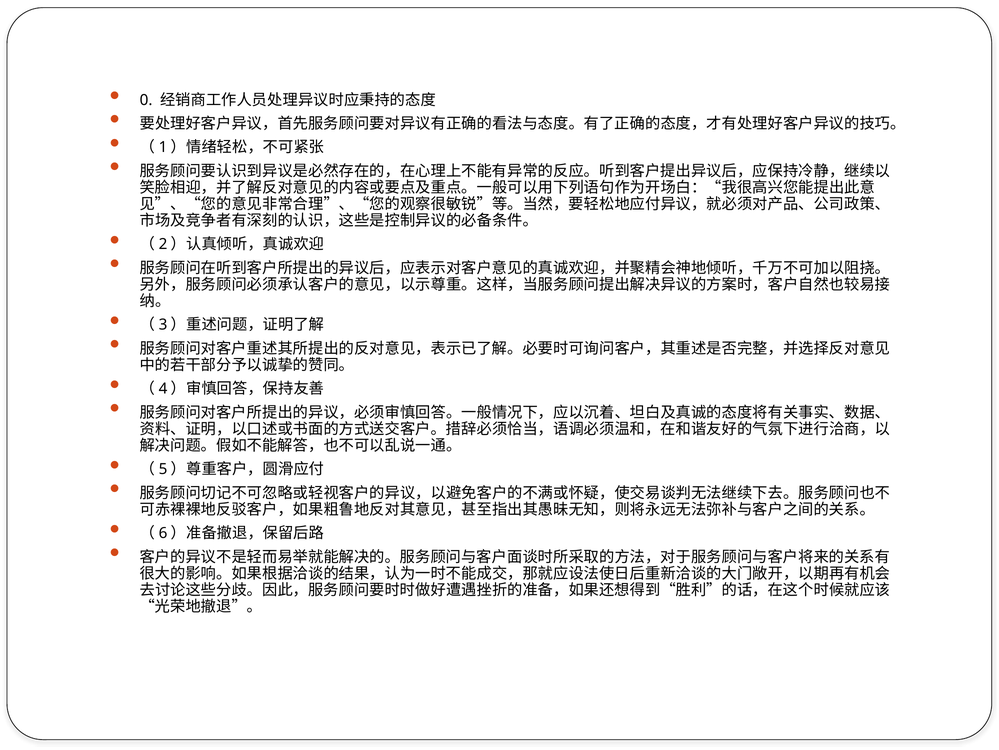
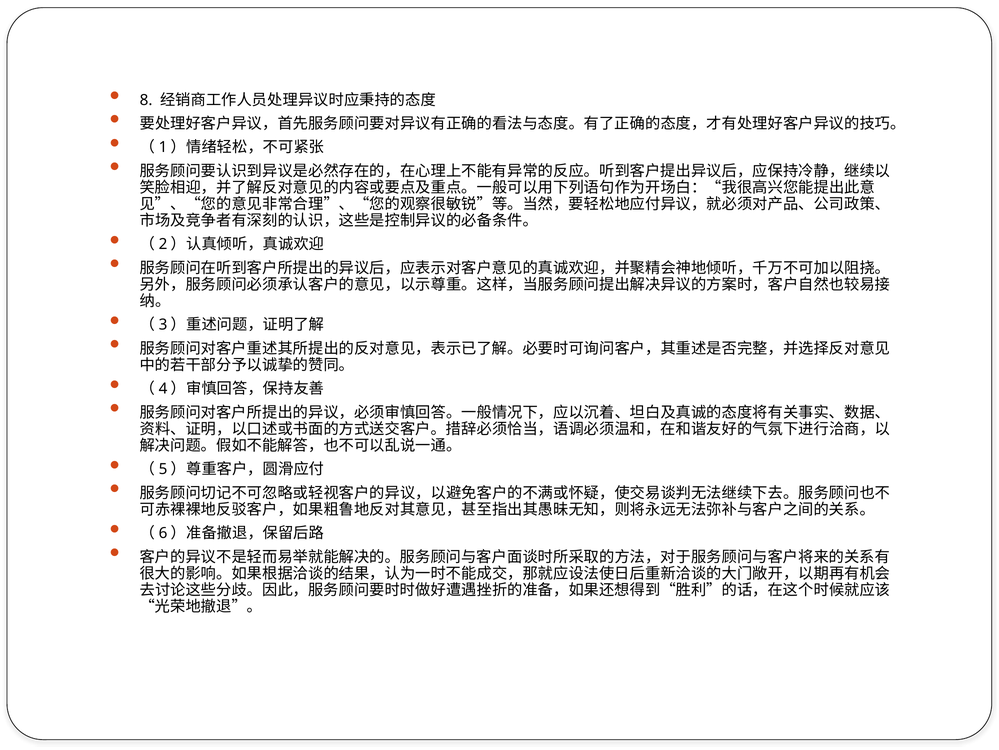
0: 0 -> 8
